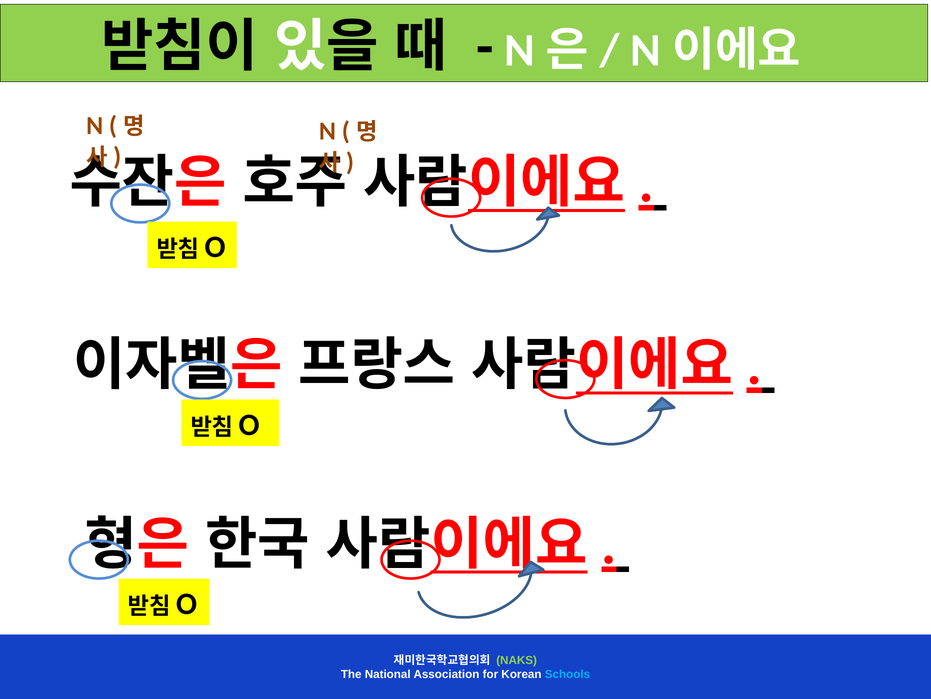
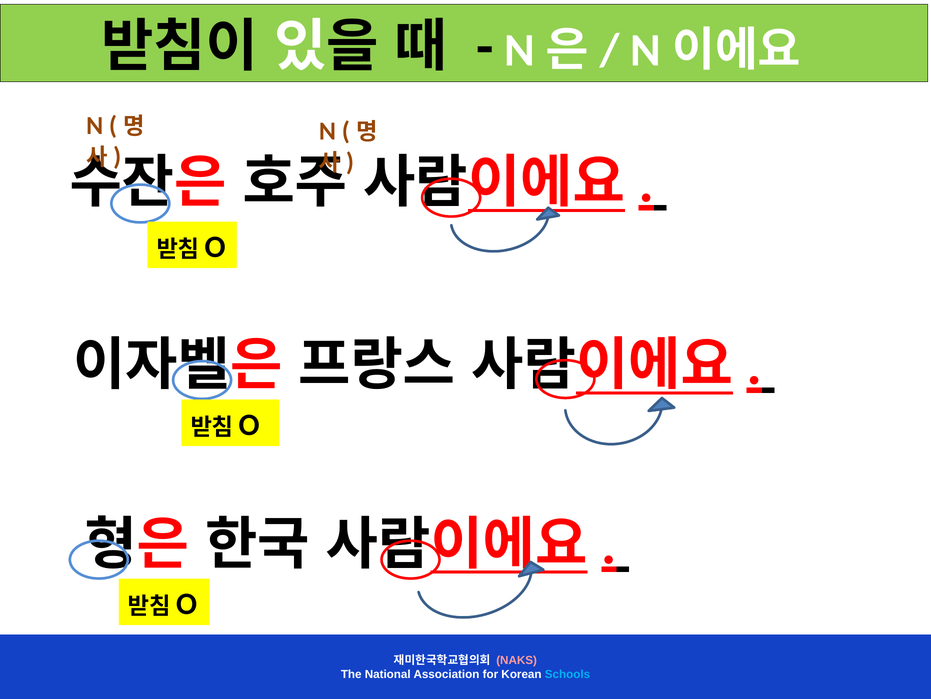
NAKS colour: light green -> pink
